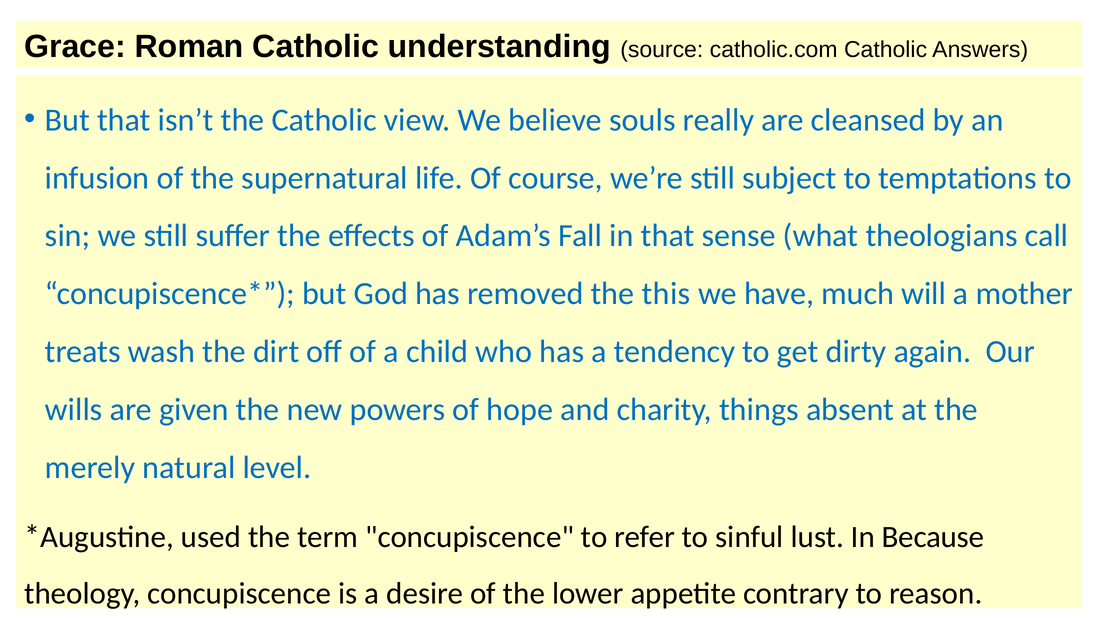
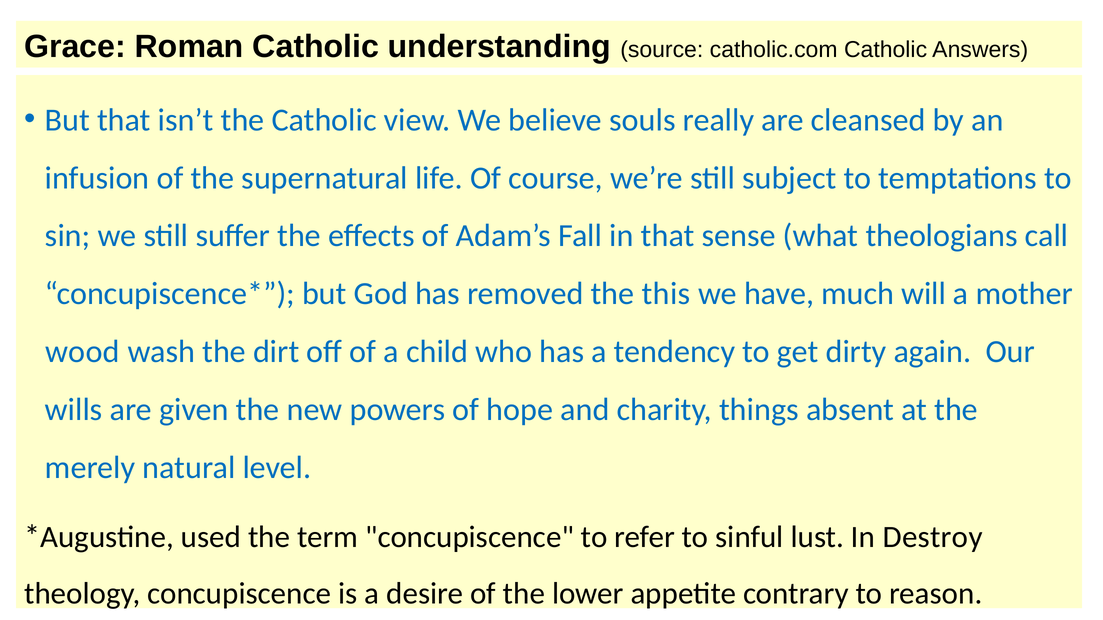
treats: treats -> wood
Because: Because -> Destroy
